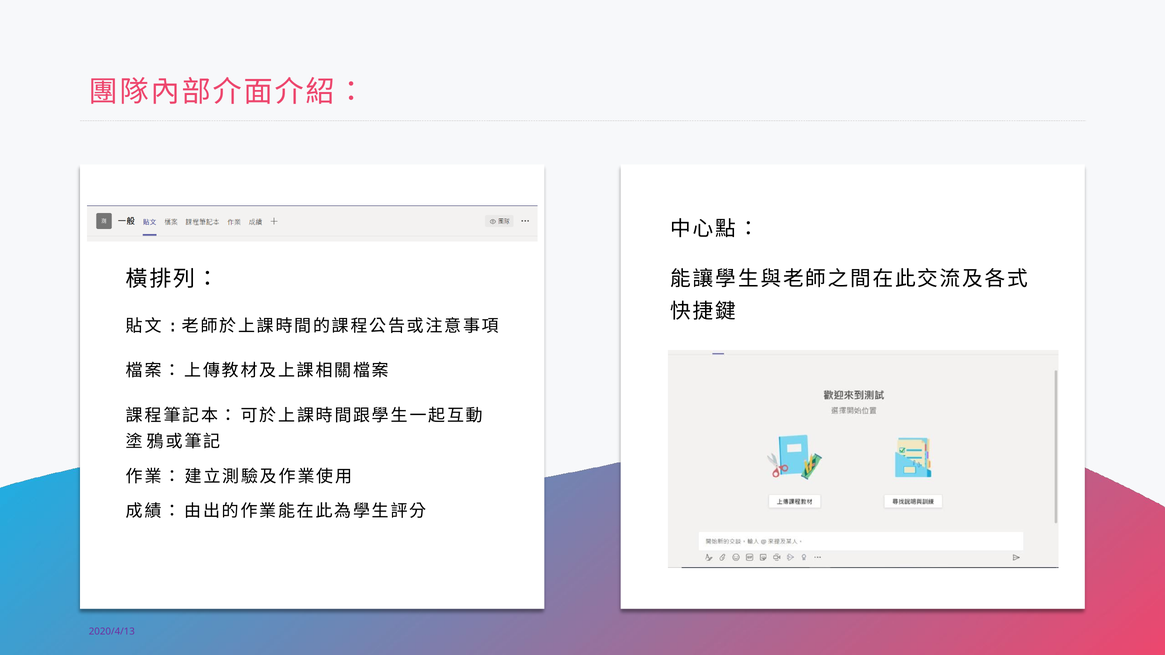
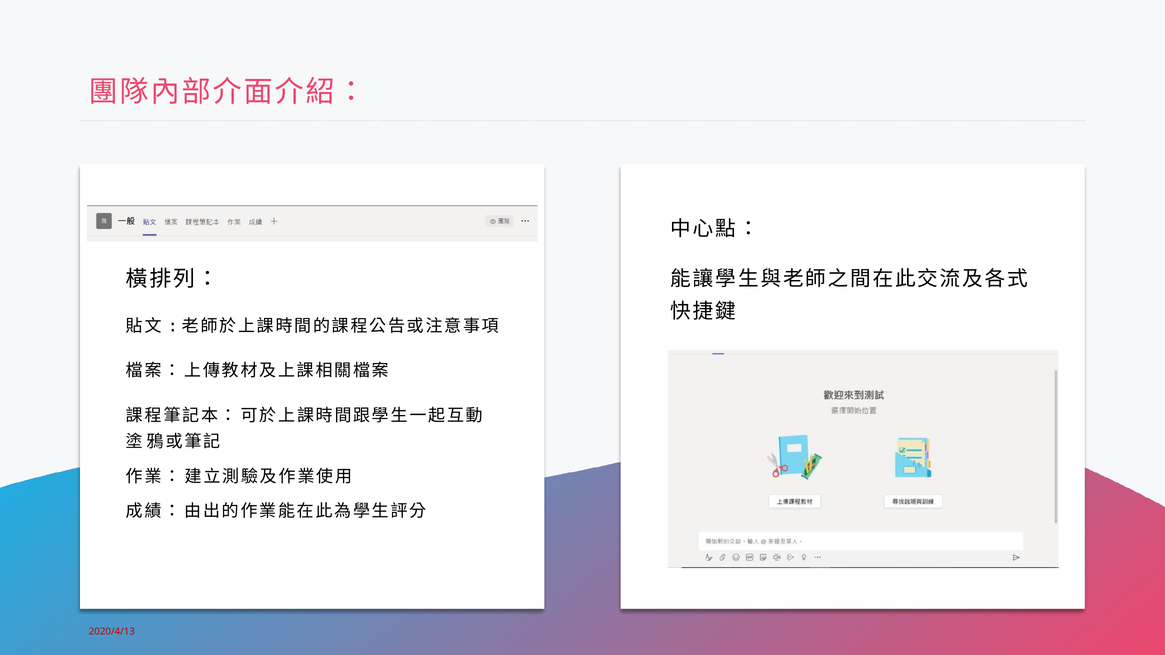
2020/4/13 colour: purple -> red
